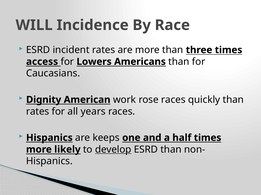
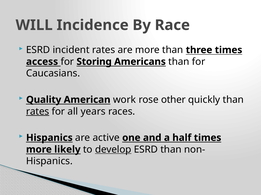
Lowers: Lowers -> Storing
Dignity: Dignity -> Quality
rose races: races -> other
rates at (38, 112) underline: none -> present
keeps: keeps -> active
